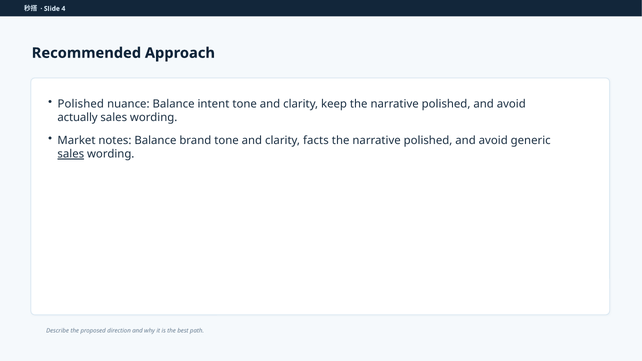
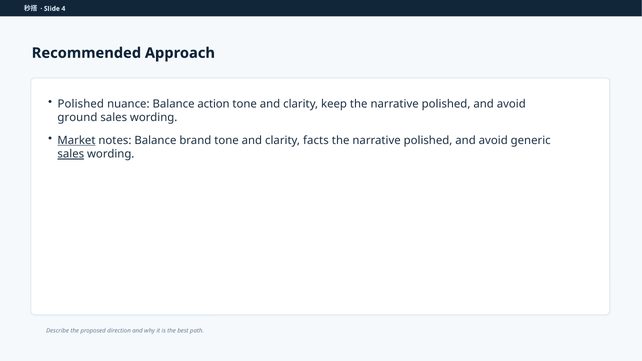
intent: intent -> action
actually: actually -> ground
Market underline: none -> present
